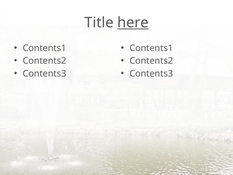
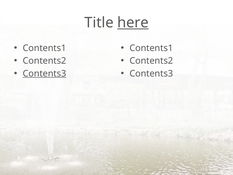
Contents3 at (44, 73) underline: none -> present
